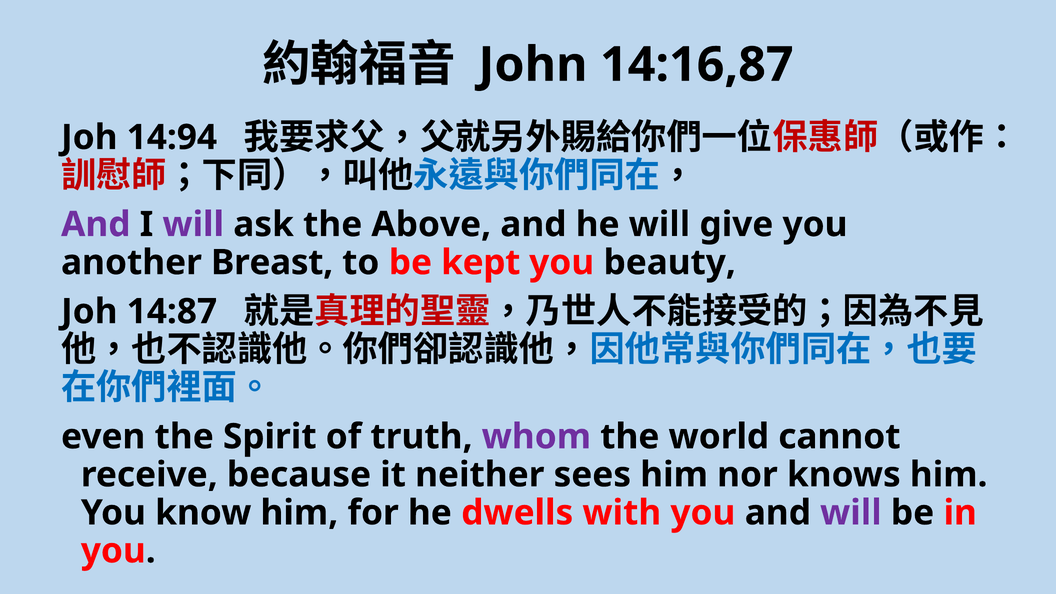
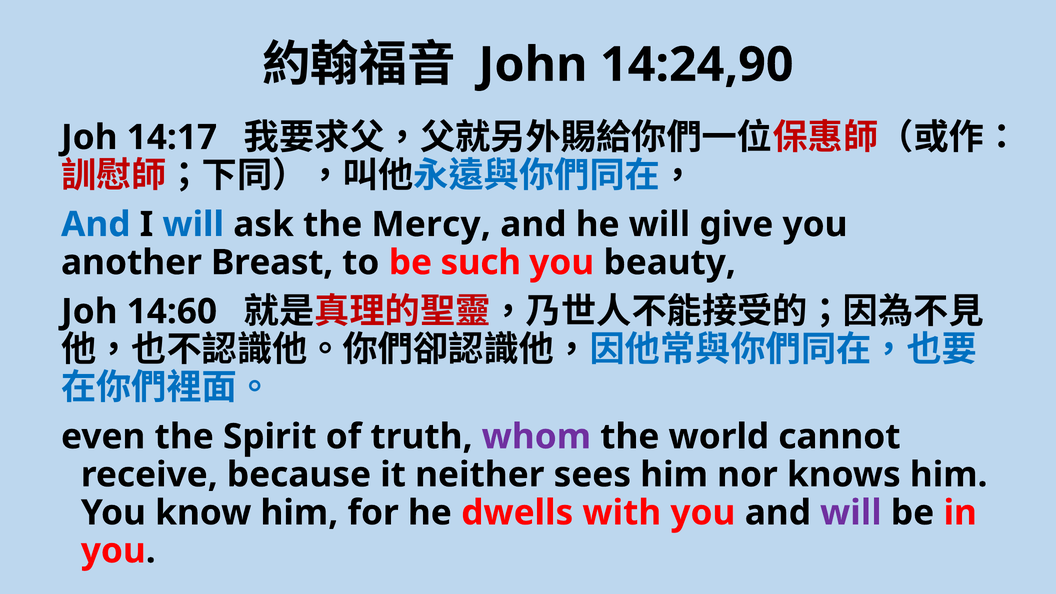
14:16,87: 14:16,87 -> 14:24,90
14:94: 14:94 -> 14:17
And at (96, 224) colour: purple -> blue
will at (193, 224) colour: purple -> blue
Above: Above -> Mercy
kept: kept -> such
14:87: 14:87 -> 14:60
